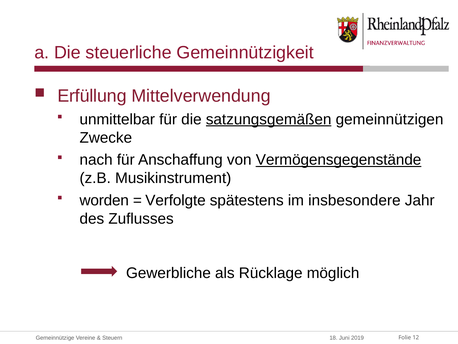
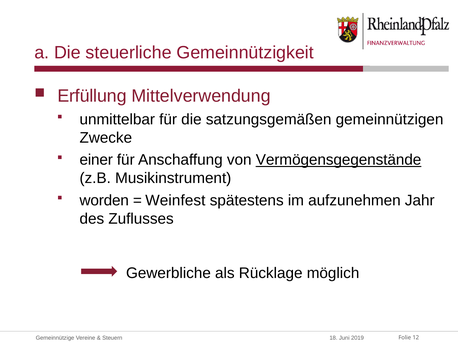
satzungsgemäßen underline: present -> none
nach: nach -> einer
Verfolgte: Verfolgte -> Weinfest
insbesondere: insbesondere -> aufzunehmen
